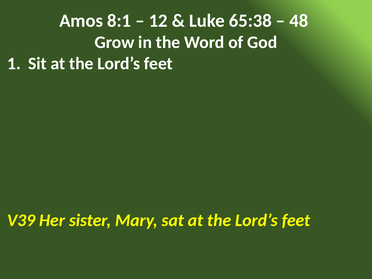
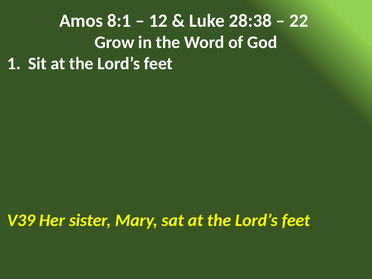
65:38: 65:38 -> 28:38
48: 48 -> 22
